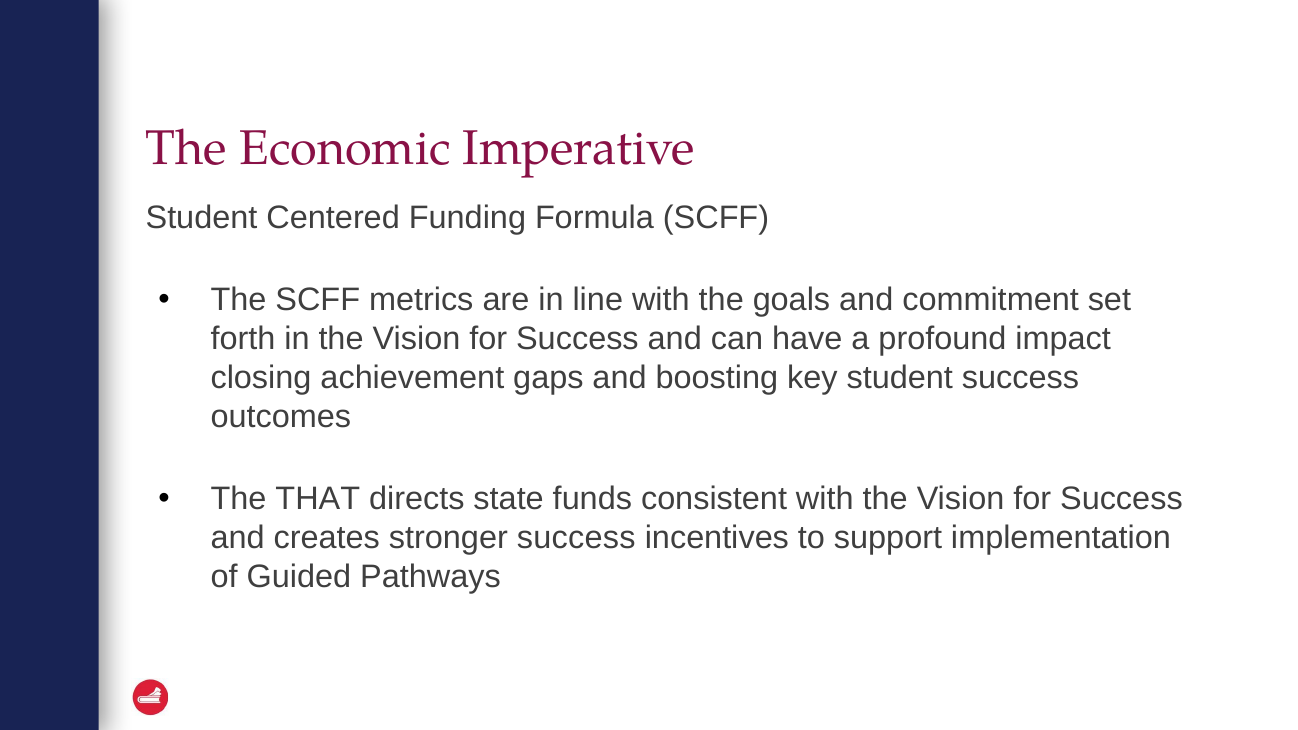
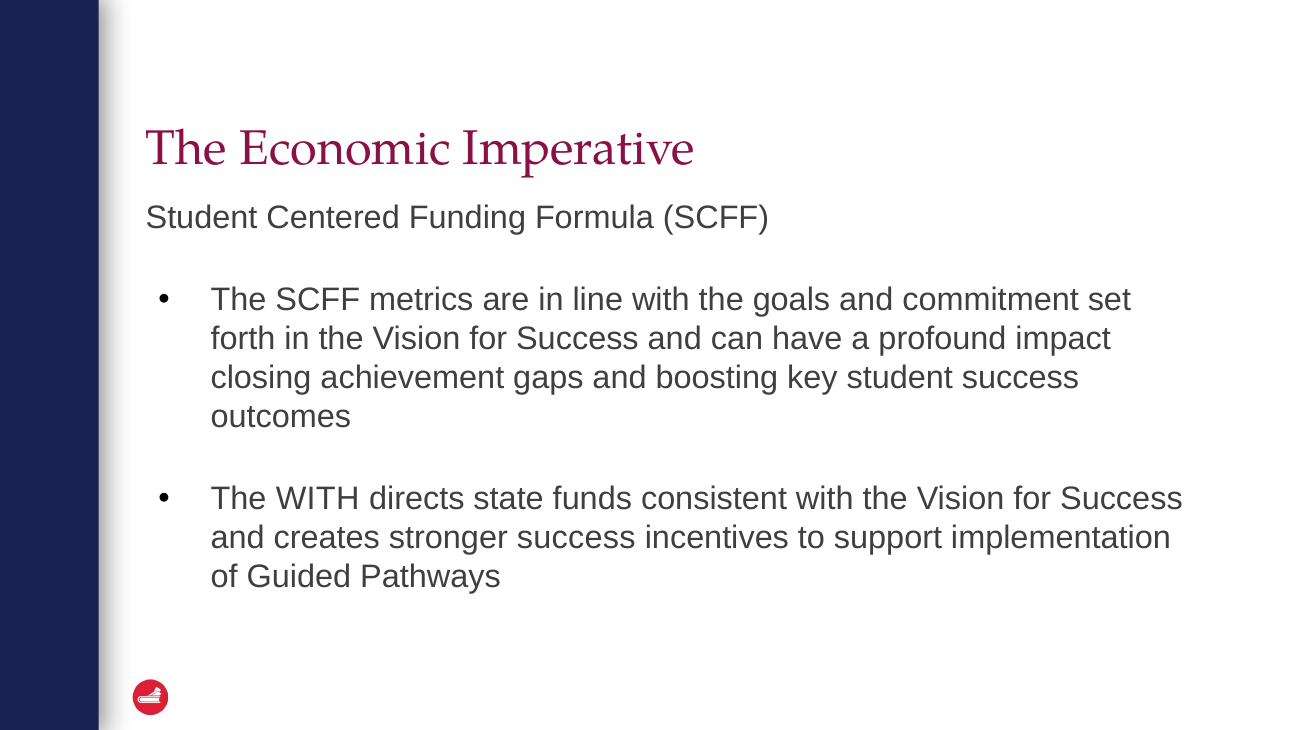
The THAT: THAT -> WITH
